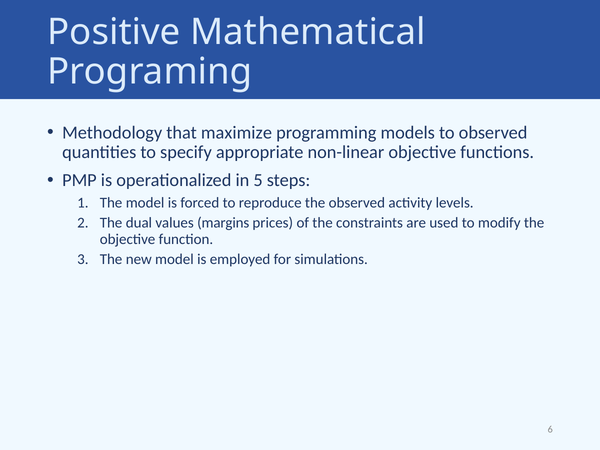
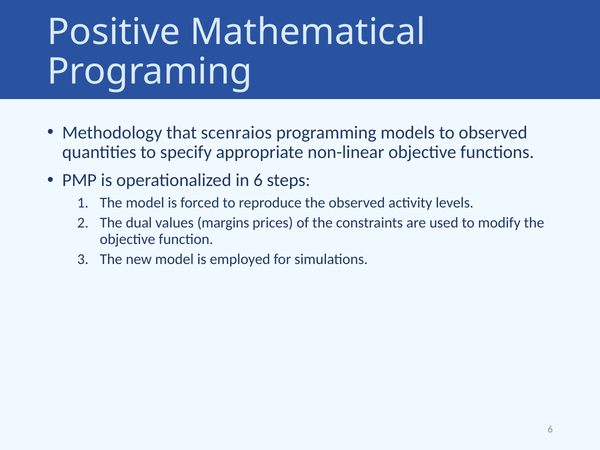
maximize: maximize -> scenraios
in 5: 5 -> 6
